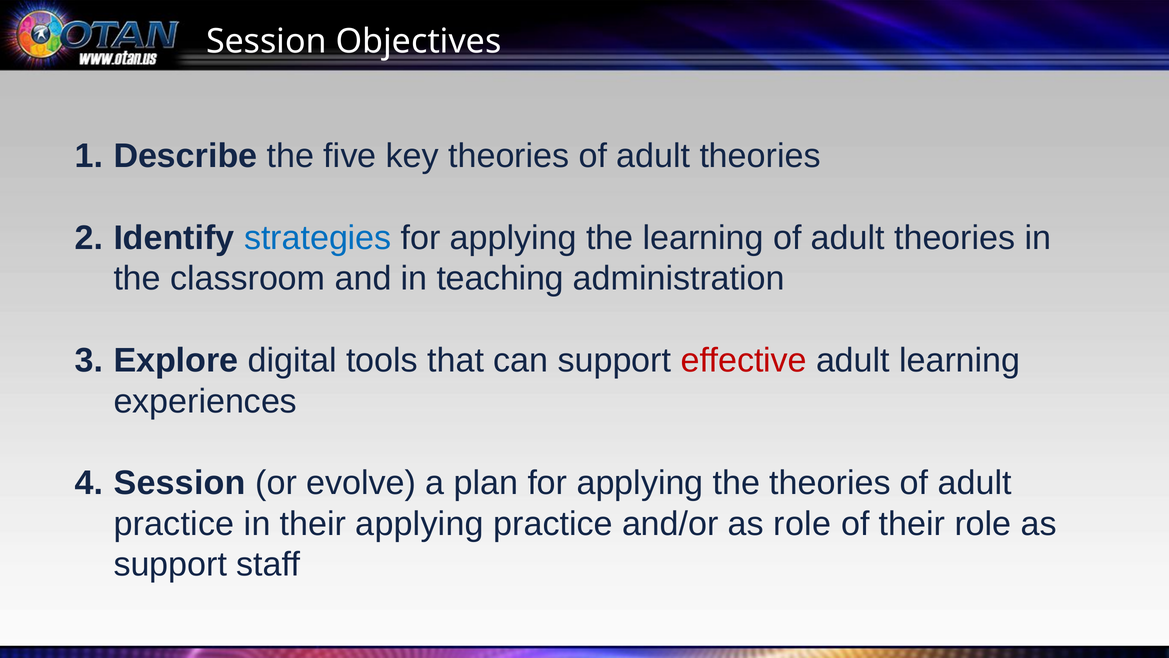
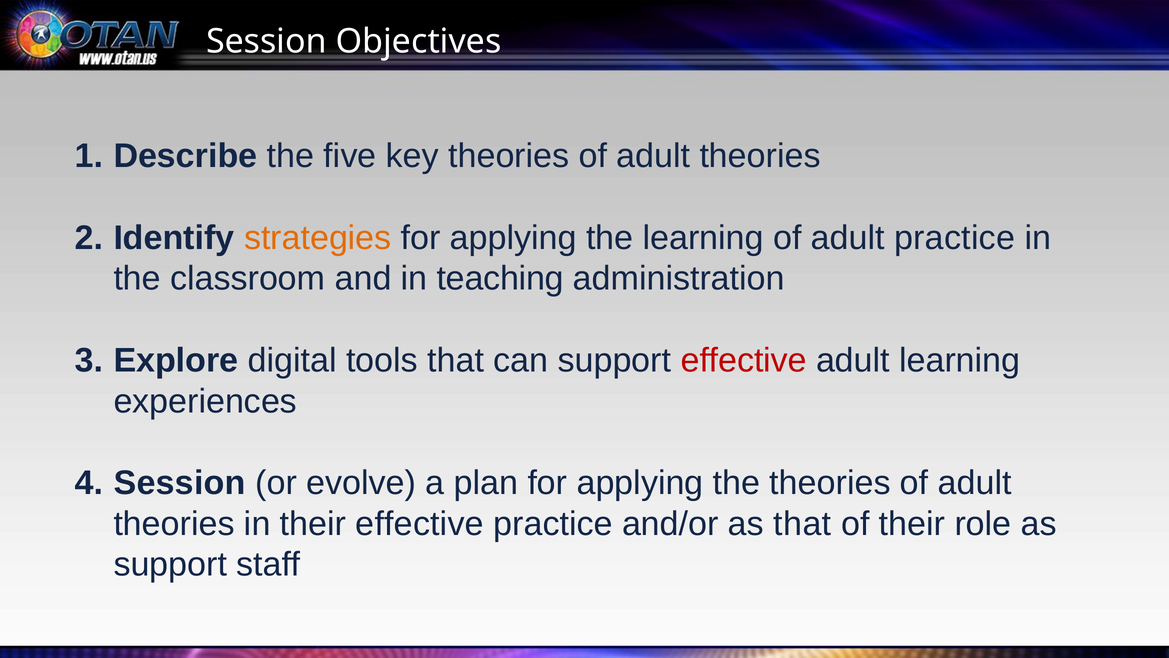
strategies colour: blue -> orange
theories at (955, 238): theories -> practice
practice at (174, 523): practice -> theories
their applying: applying -> effective
as role: role -> that
